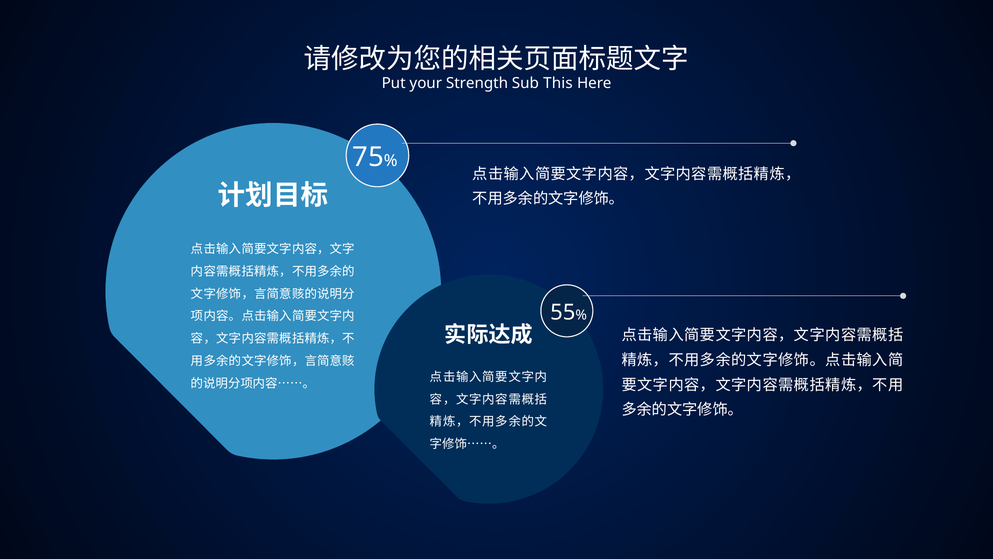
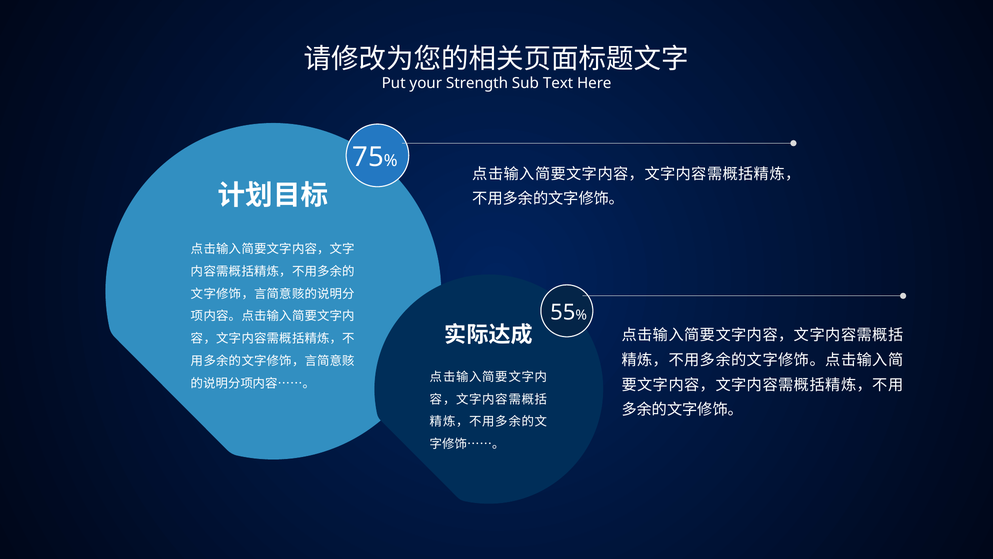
This: This -> Text
